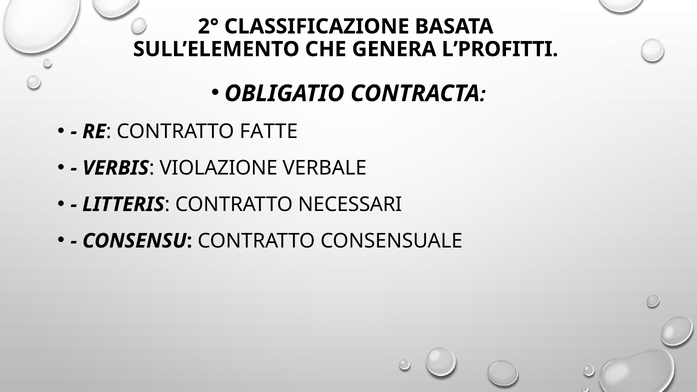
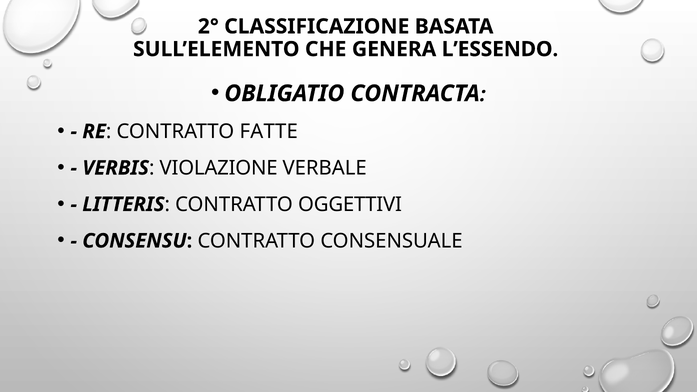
L’PROFITTI: L’PROFITTI -> L’ESSENDO
NECESSARI: NECESSARI -> OGGETTIVI
